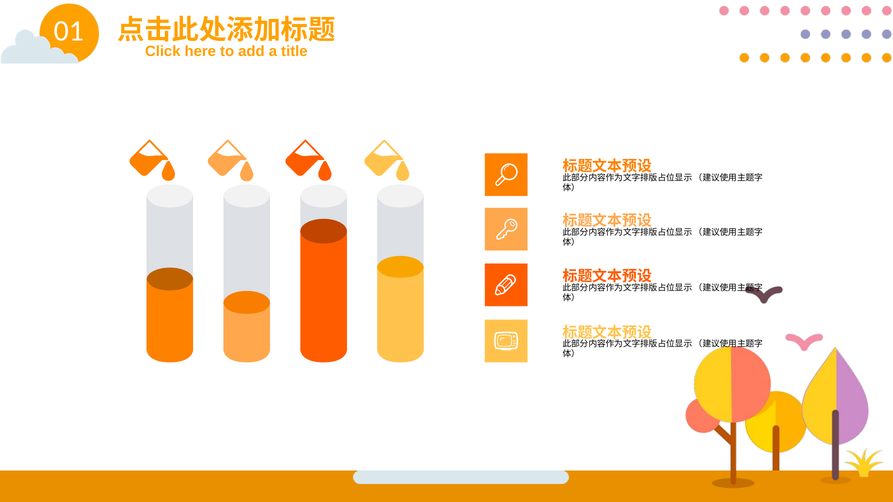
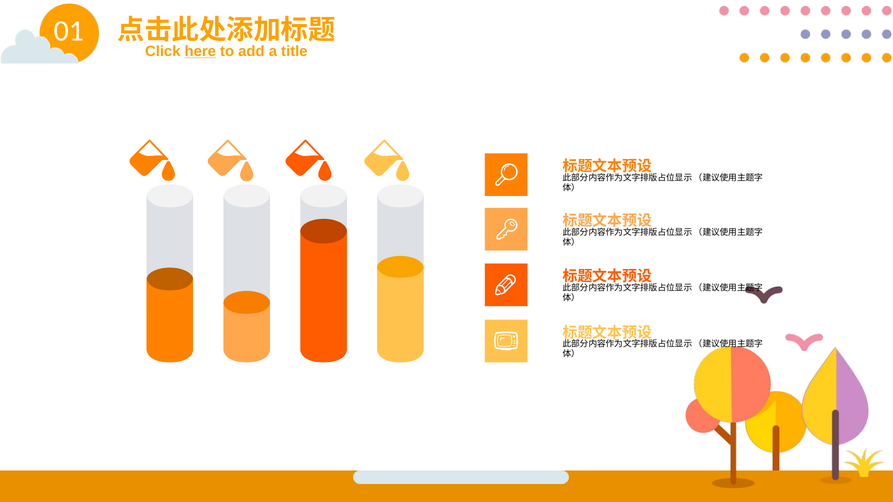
here underline: none -> present
